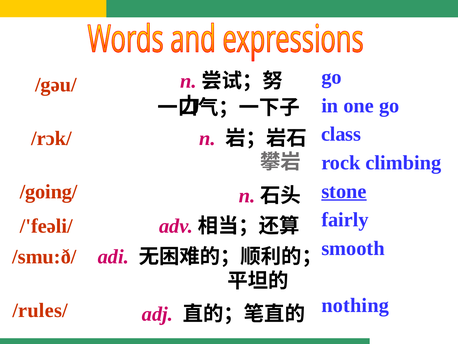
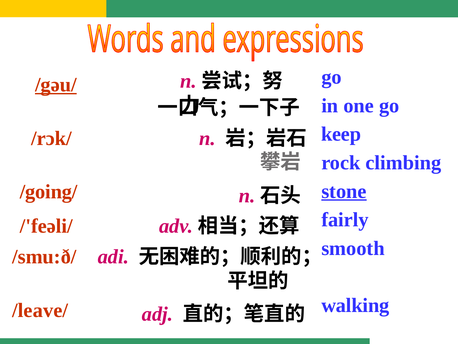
/gəu/ underline: none -> present
class: class -> keep
nothing: nothing -> walking
/rules/: /rules/ -> /leave/
